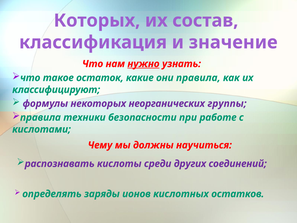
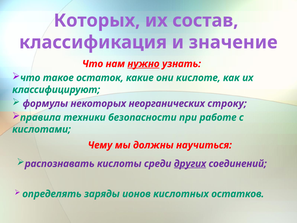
они правила: правила -> кислоте
группы: группы -> строку
других underline: none -> present
